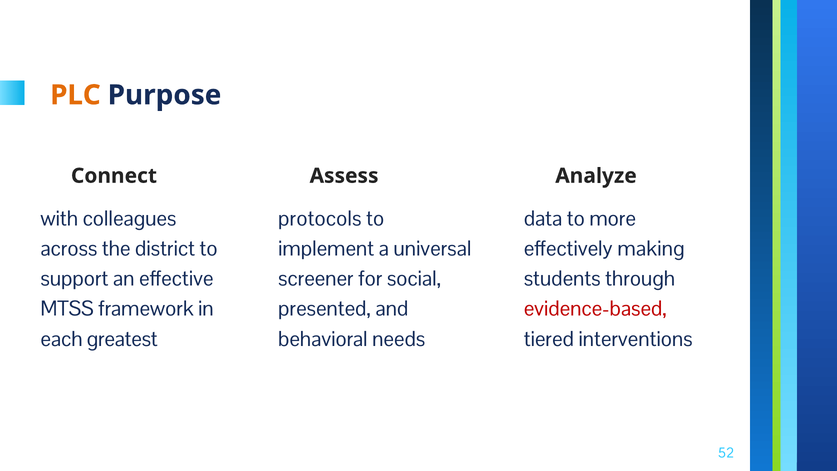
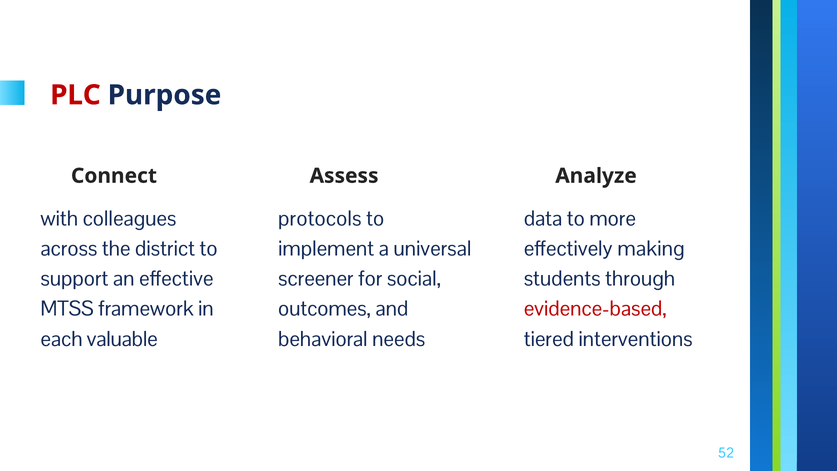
PLC colour: orange -> red
presented: presented -> outcomes
greatest: greatest -> valuable
